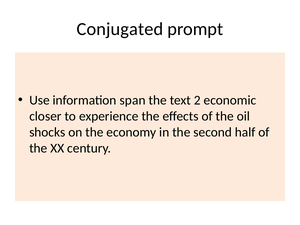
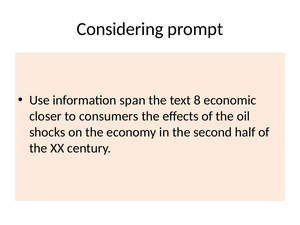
Conjugated: Conjugated -> Considering
2: 2 -> 8
experience: experience -> consumers
